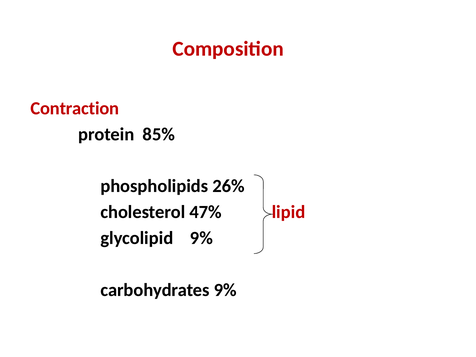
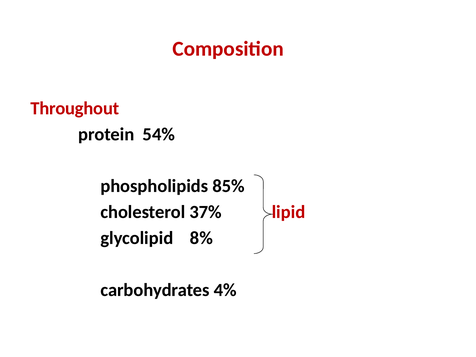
Contraction: Contraction -> Throughout
85%: 85% -> 54%
26%: 26% -> 85%
47%: 47% -> 37%
glycolipid 9%: 9% -> 8%
carbohydrates 9%: 9% -> 4%
